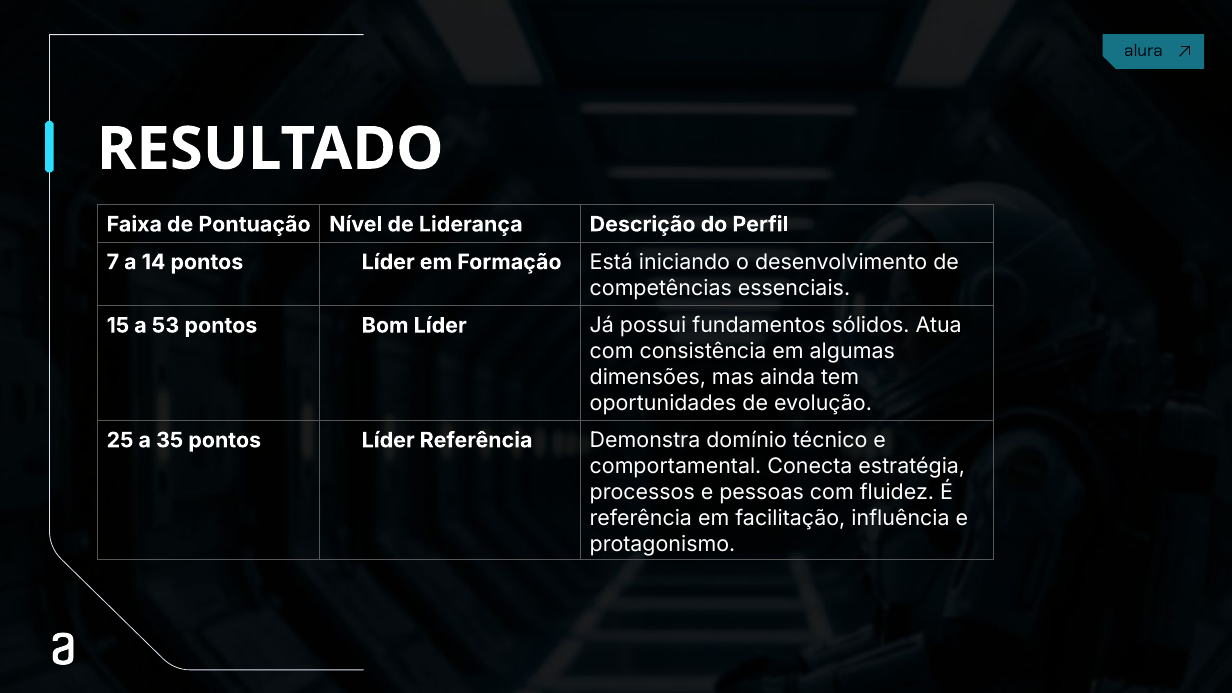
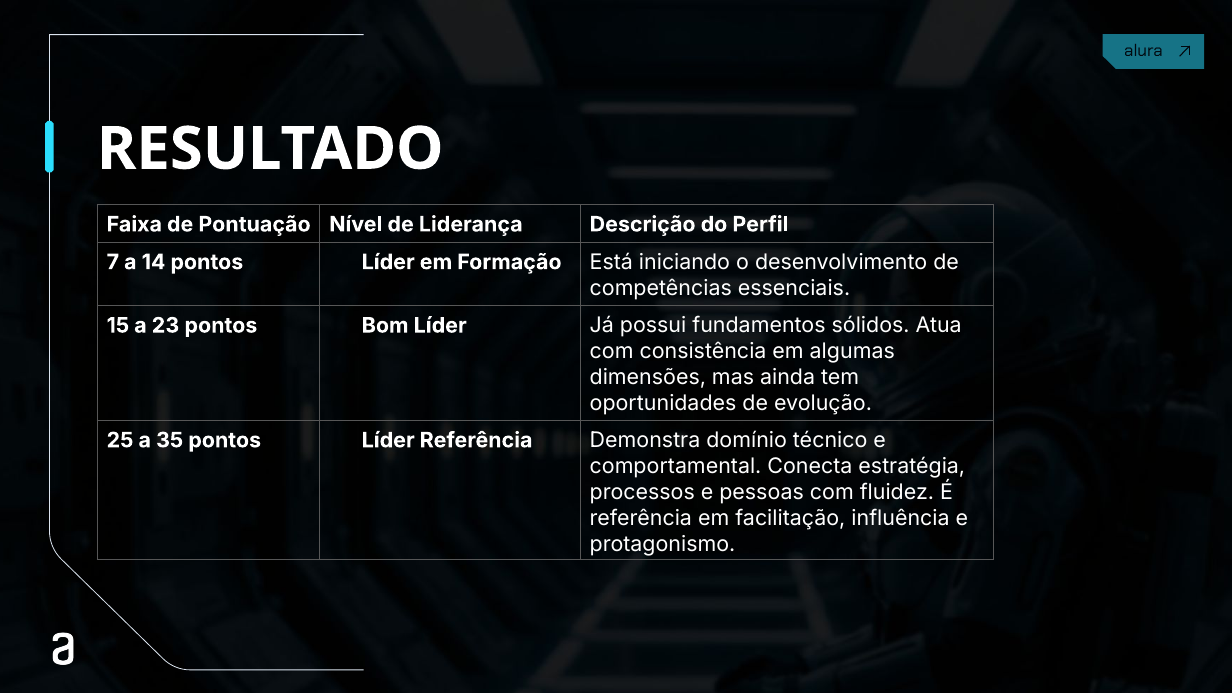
53: 53 -> 23
